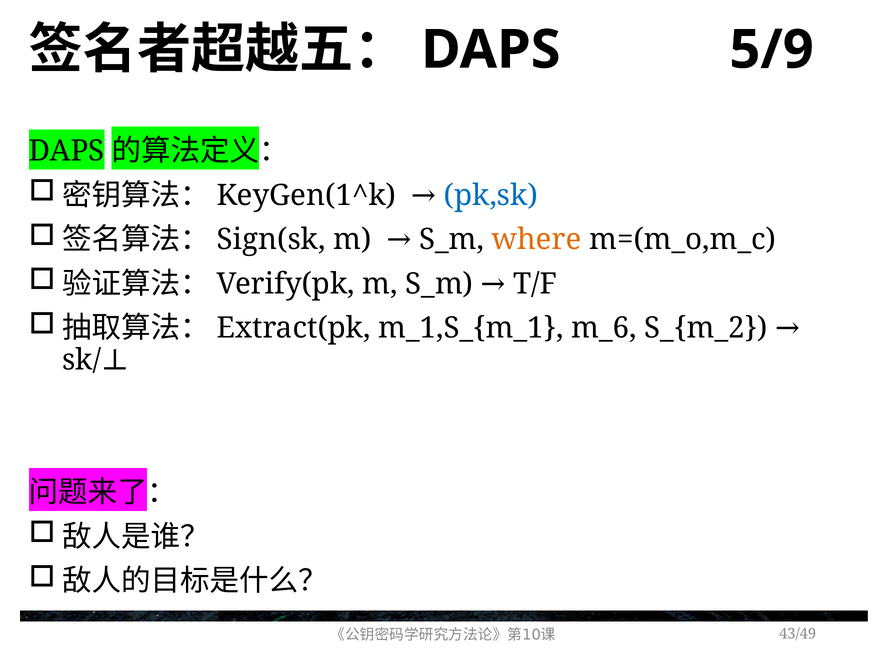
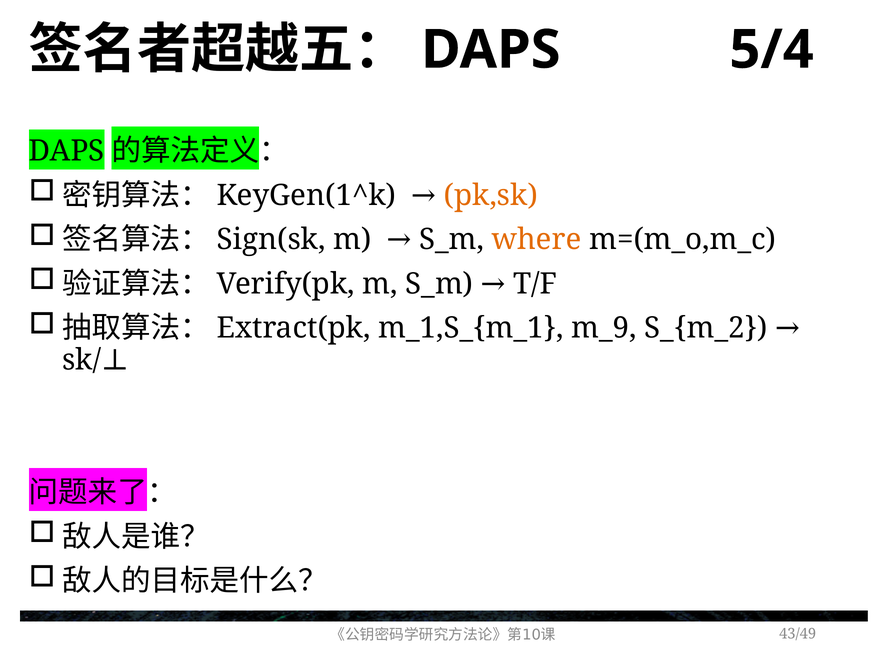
5/9: 5/9 -> 5/4
pk,sk colour: blue -> orange
m_6: m_6 -> m_9
